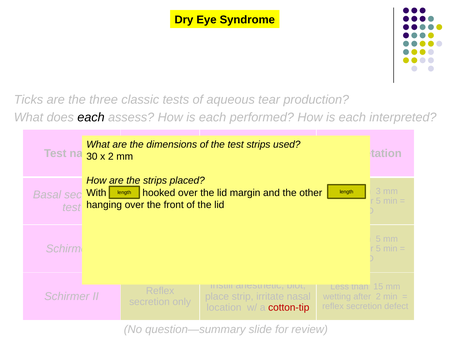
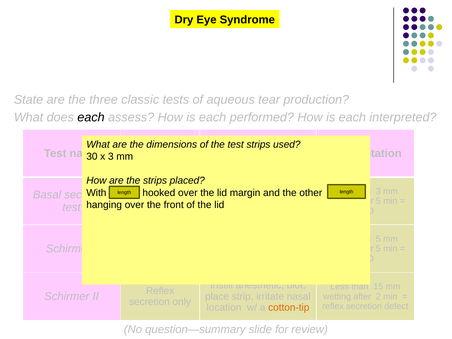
Ticks: Ticks -> State
x 2: 2 -> 3
cotton-tip colour: red -> orange
